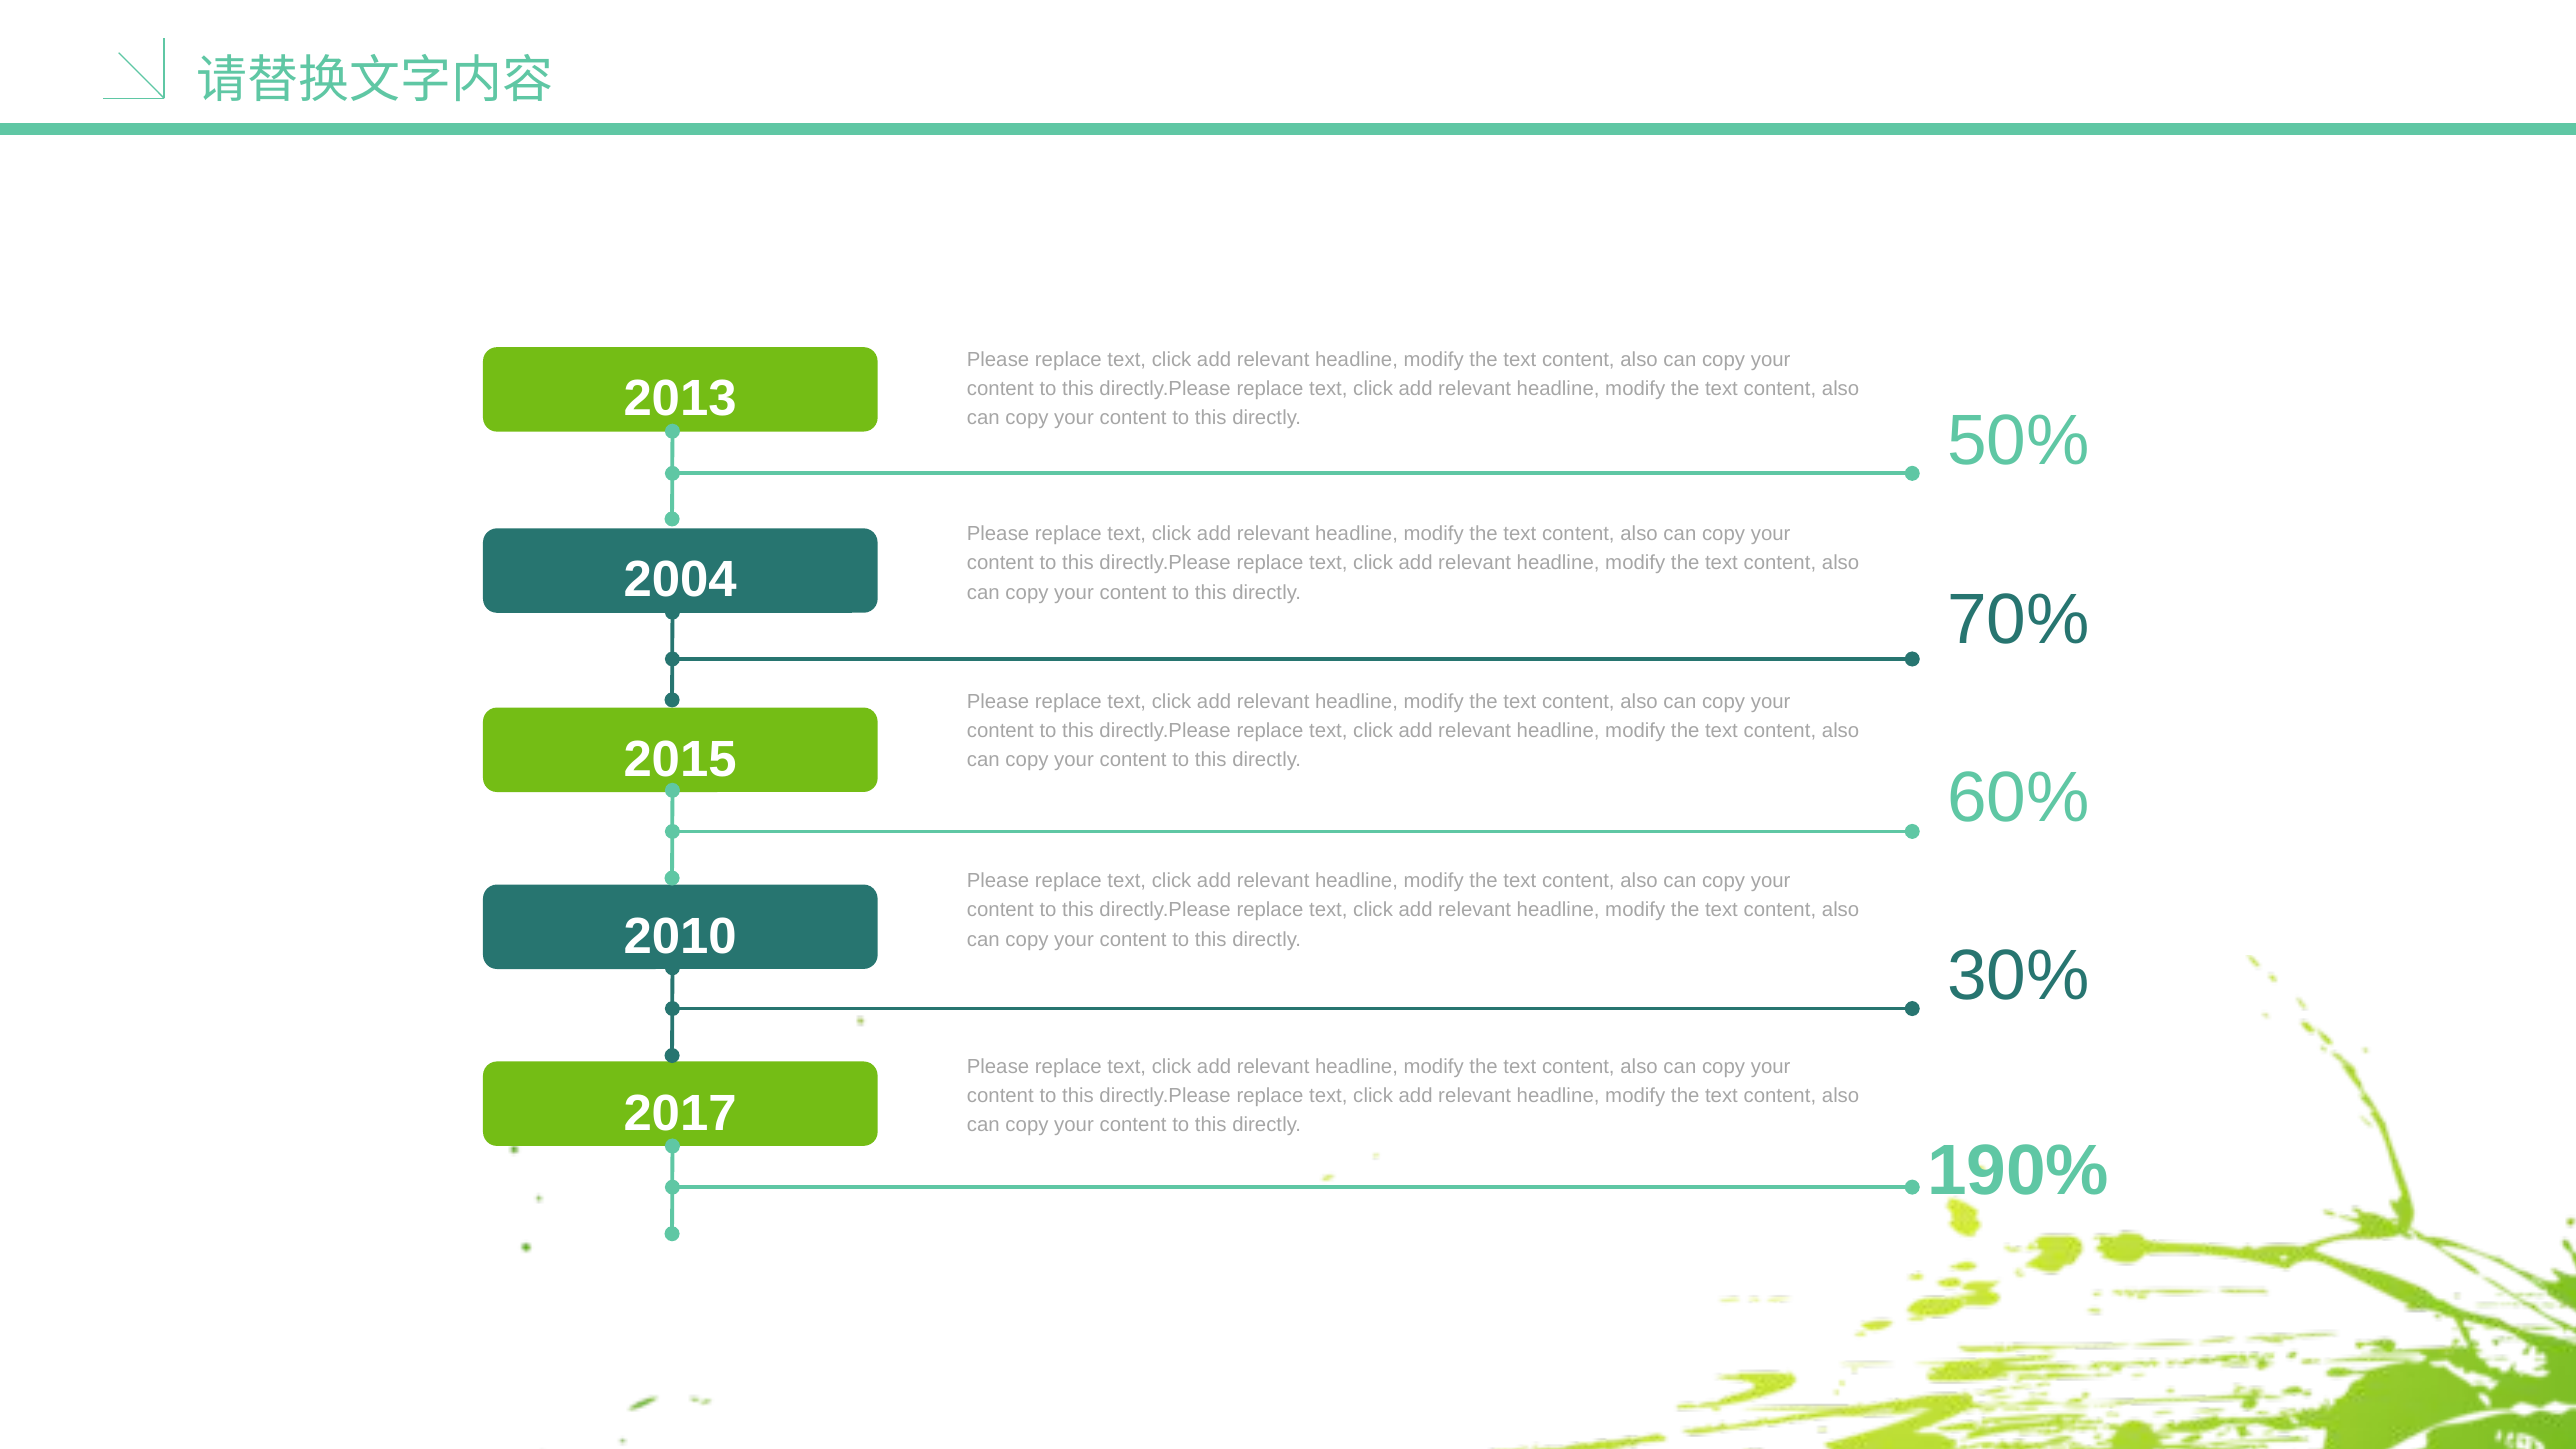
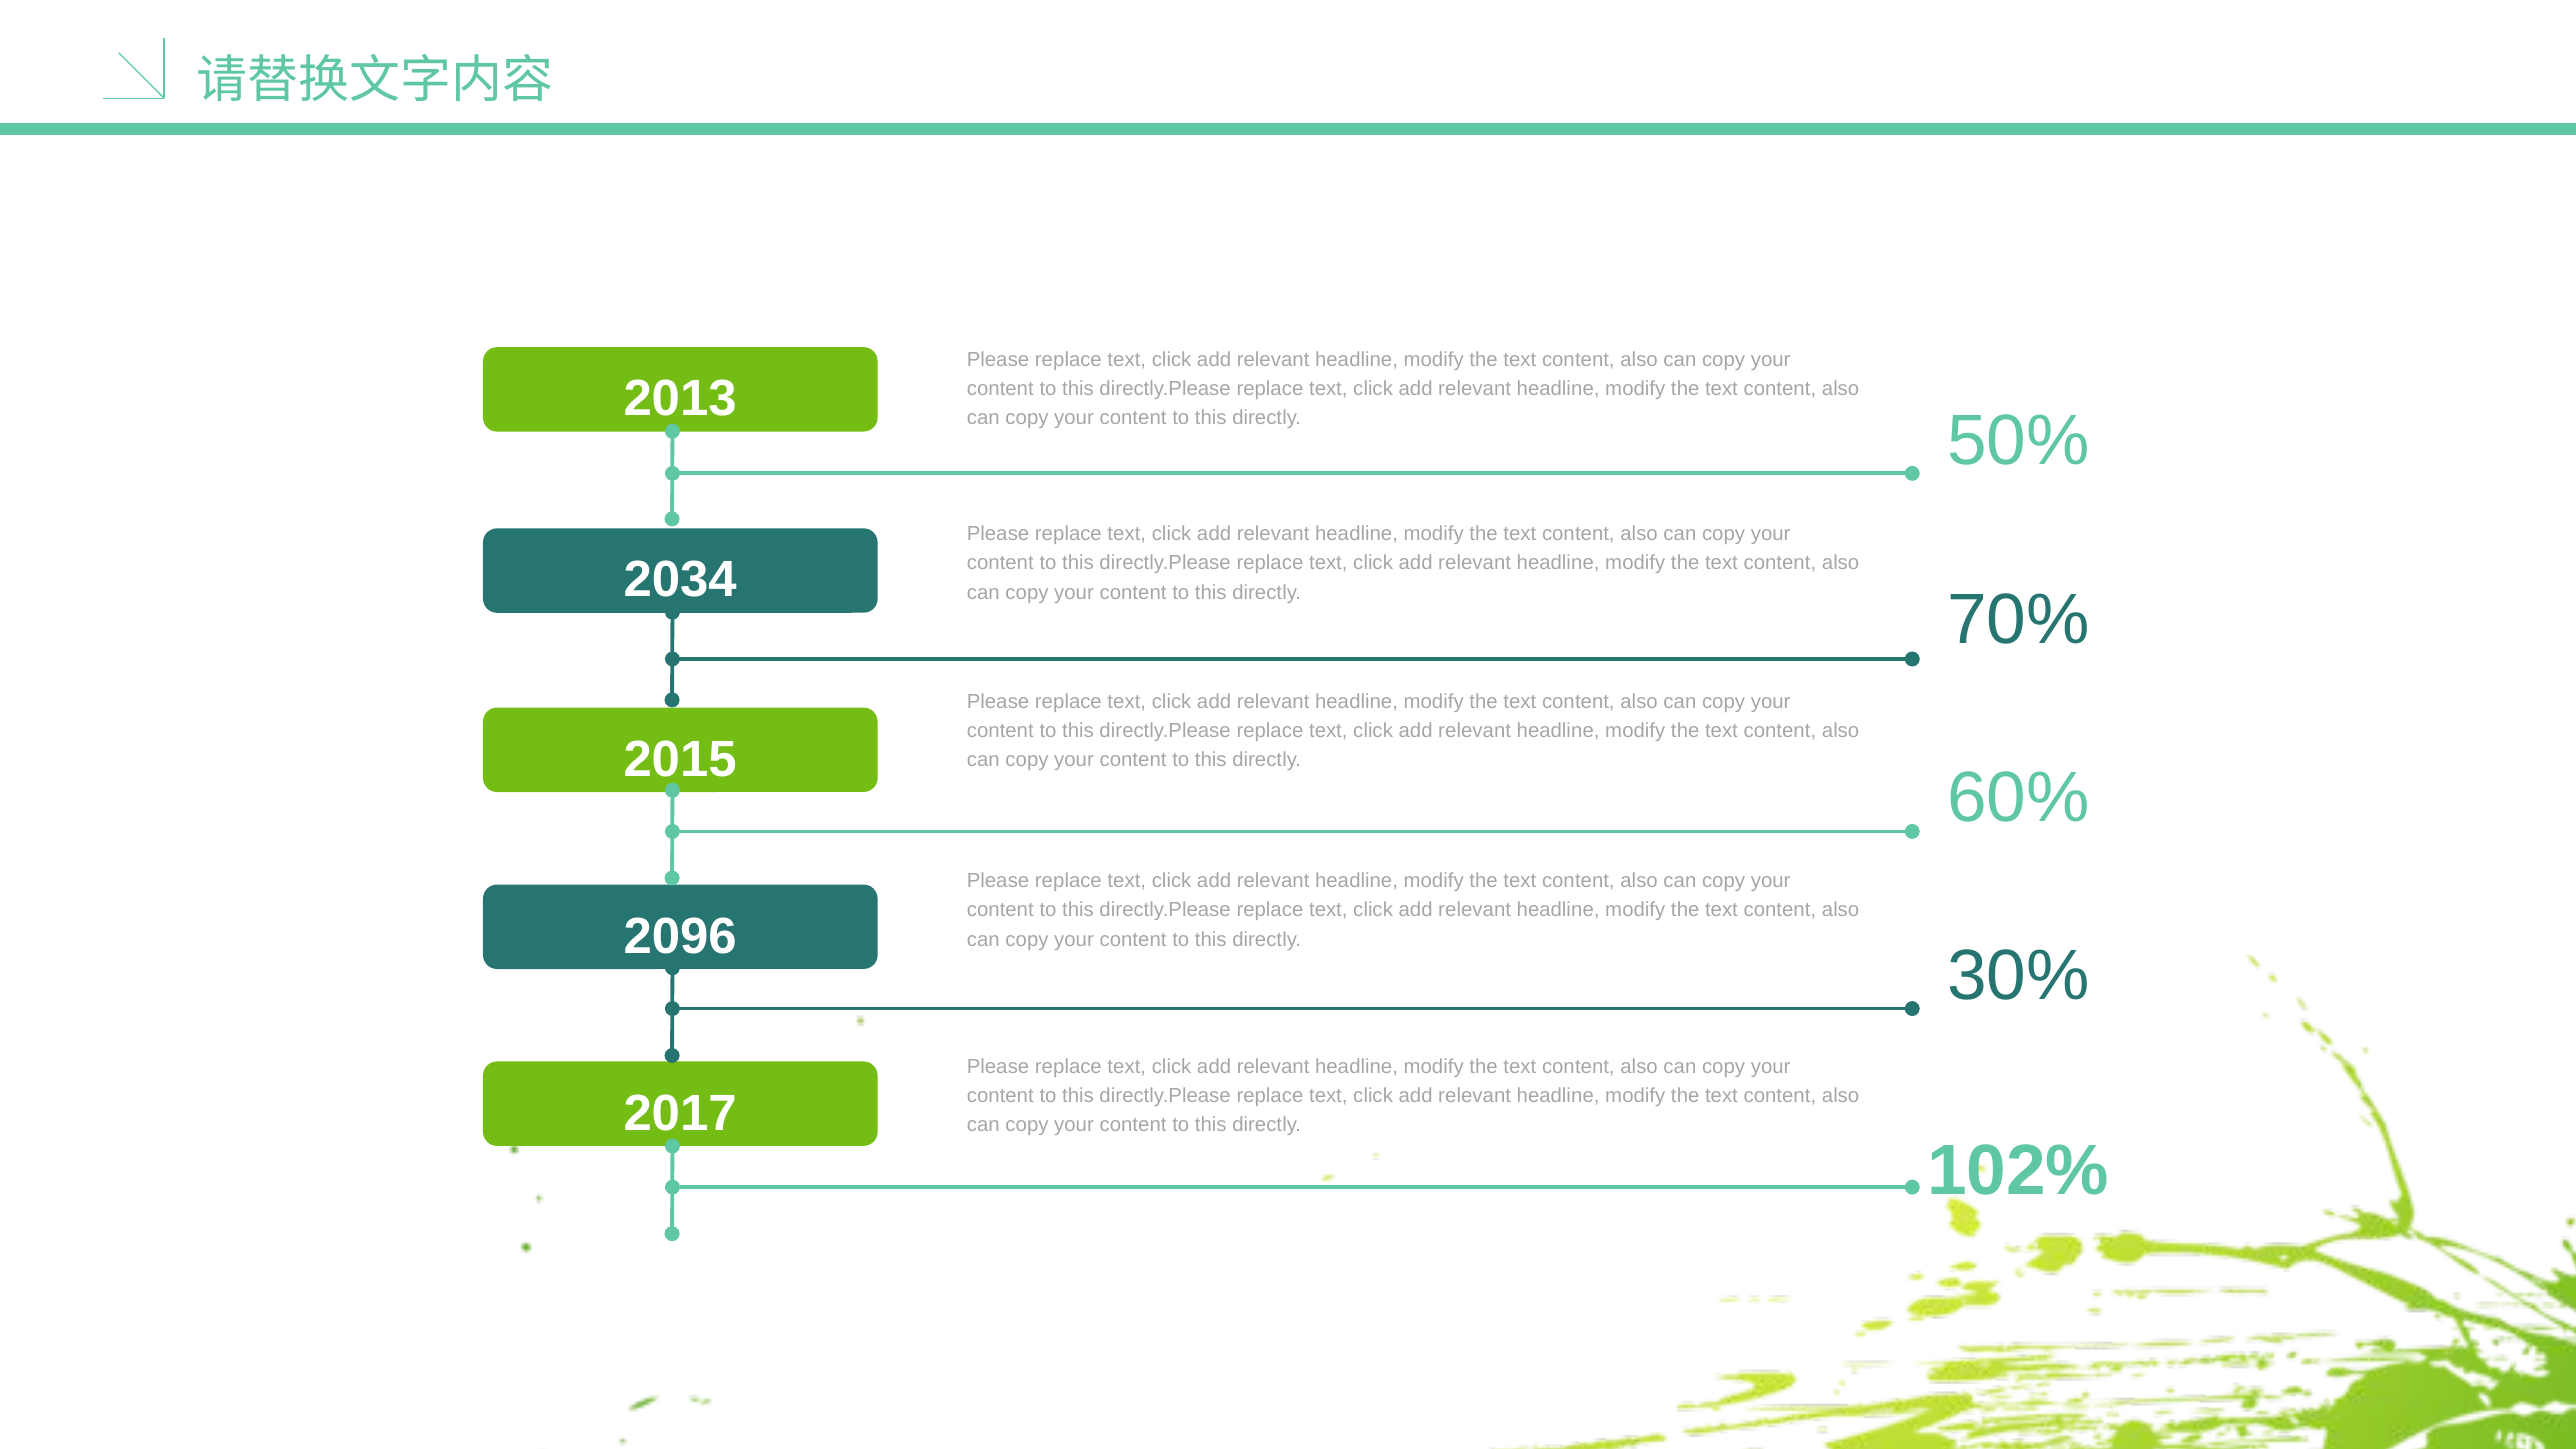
2004: 2004 -> 2034
2010: 2010 -> 2096
190%: 190% -> 102%
